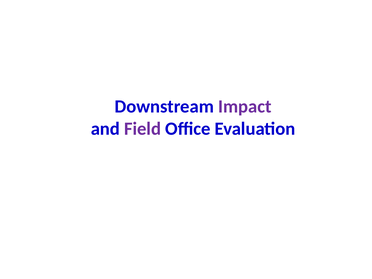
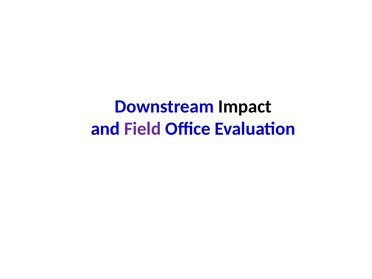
Impact colour: purple -> black
